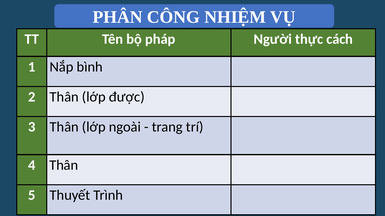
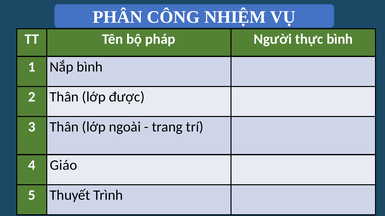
thực cách: cách -> bình
4 Thân: Thân -> Giáo
